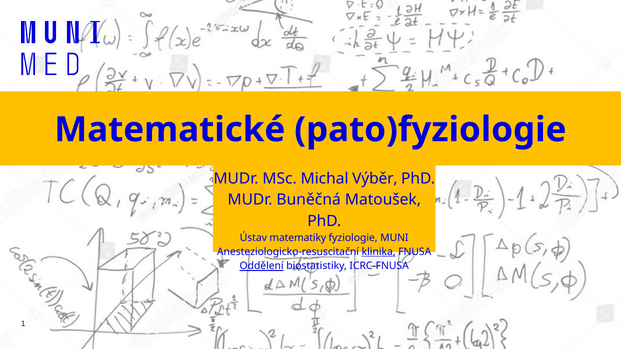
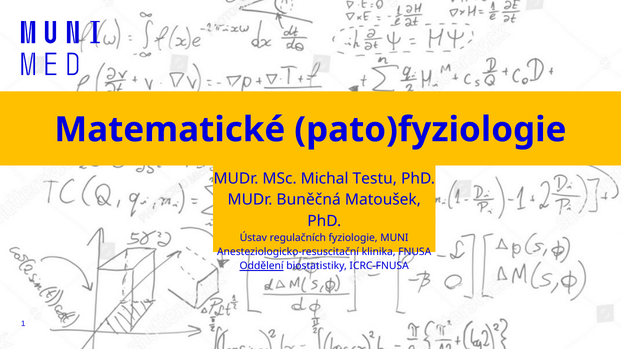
Výběr: Výběr -> Testu
matematiky: matematiky -> regulačních
klinika underline: present -> none
